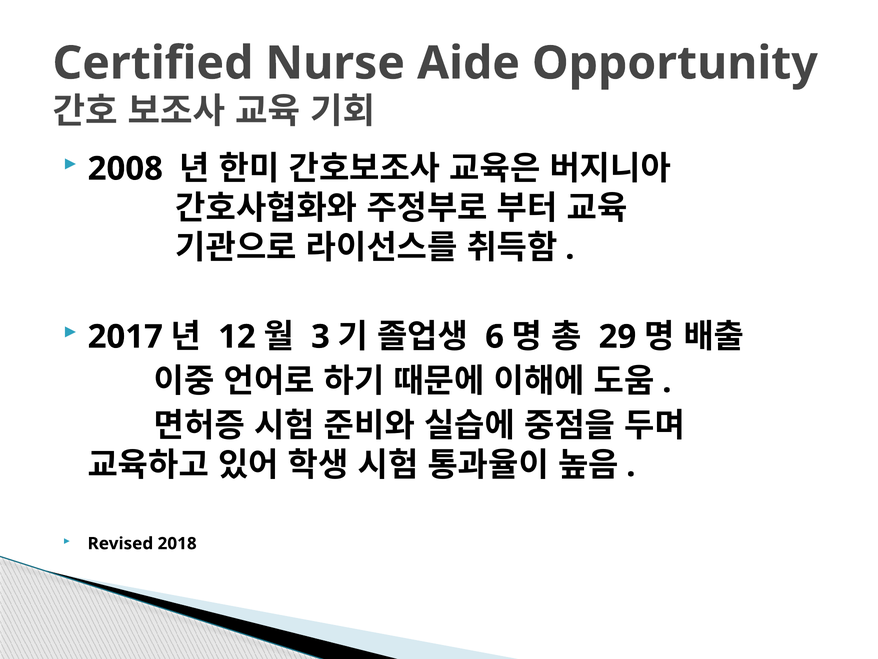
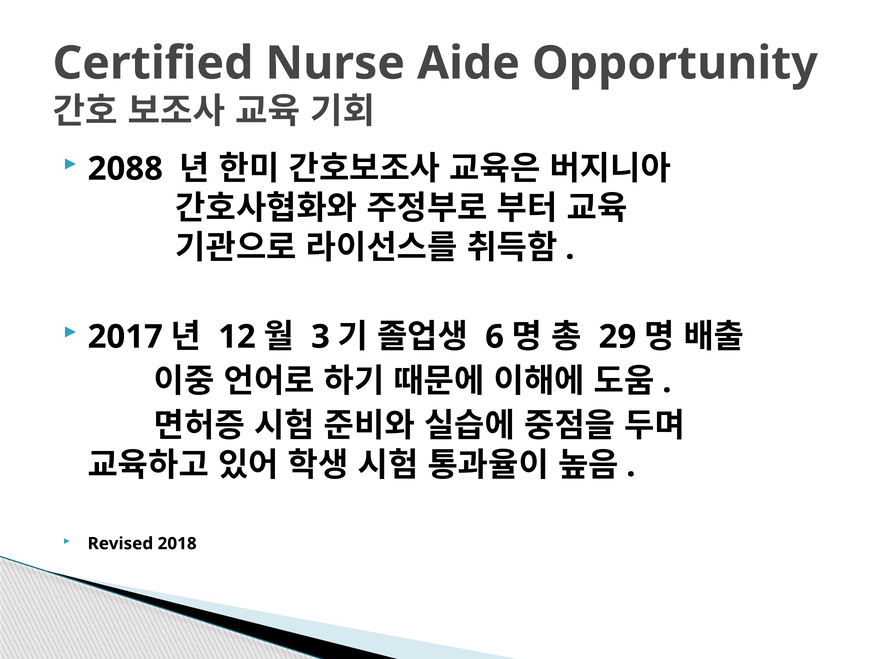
2008: 2008 -> 2088
